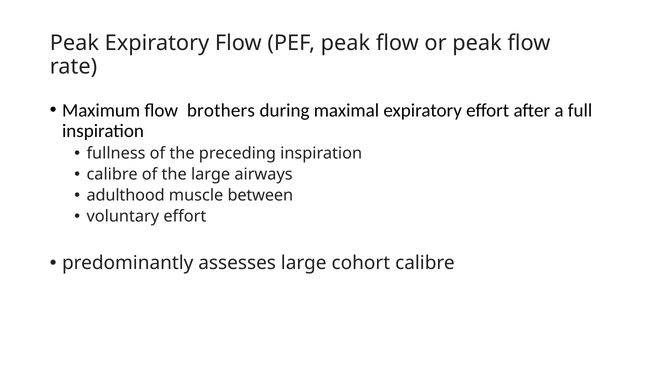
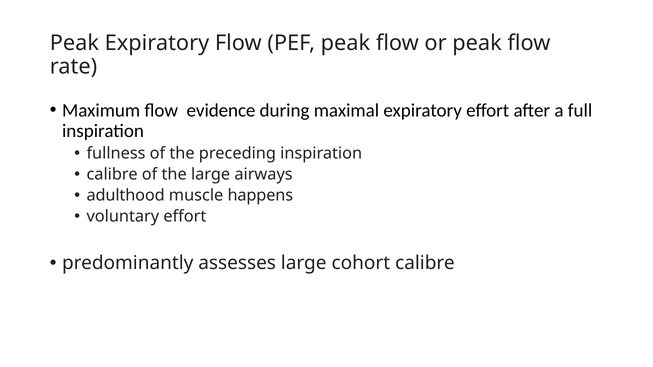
brothers: brothers -> evidence
between: between -> happens
